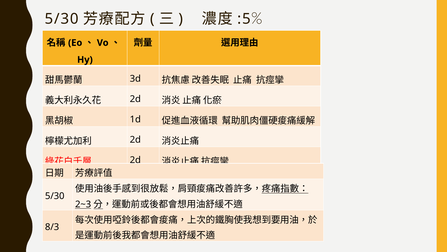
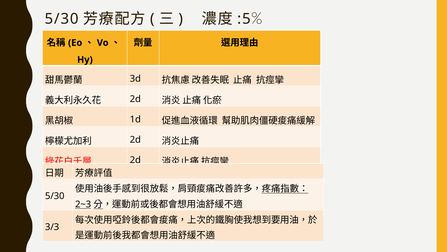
8/3: 8/3 -> 3/3
